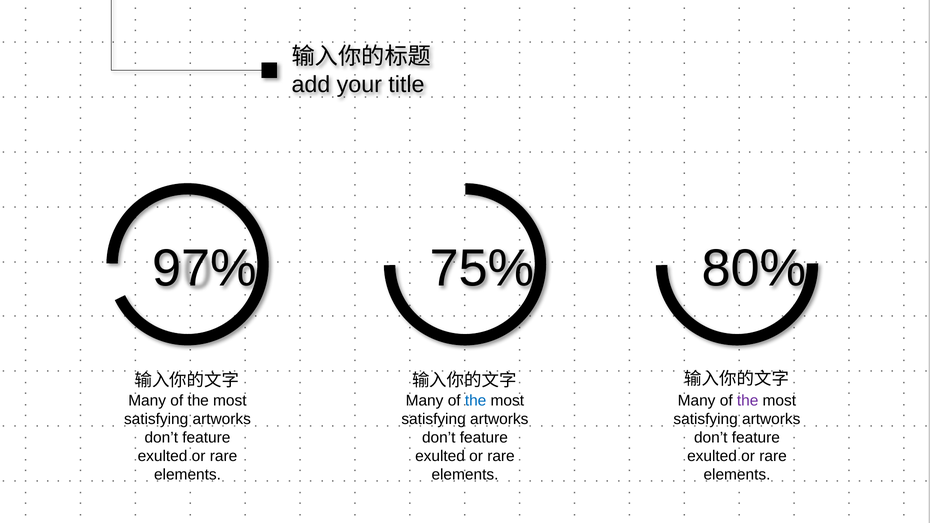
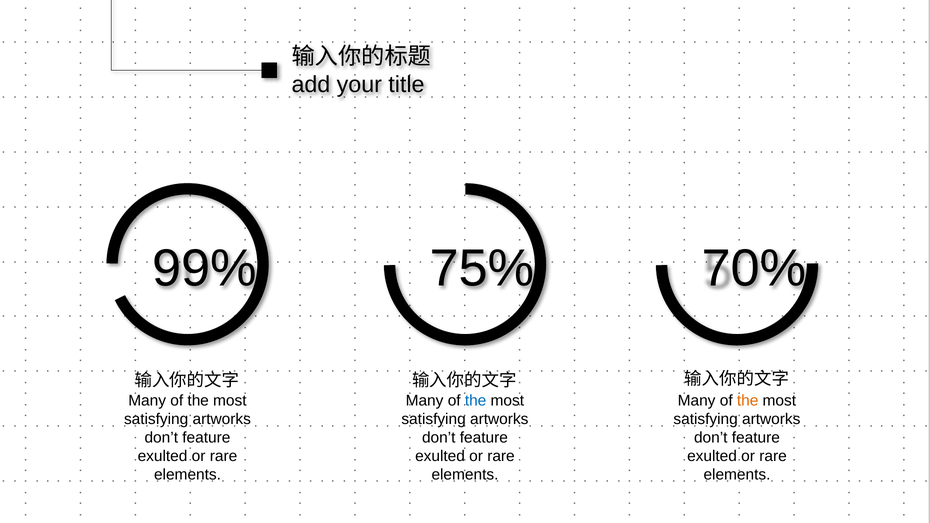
97%: 97% -> 99%
80%: 80% -> 70%
the at (748, 401) colour: purple -> orange
